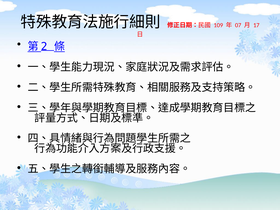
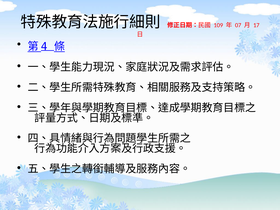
2: 2 -> 4
